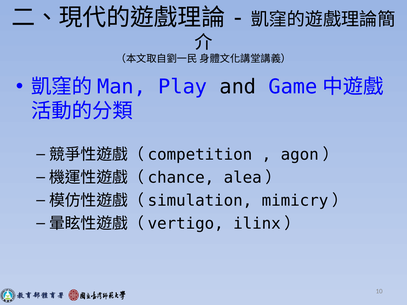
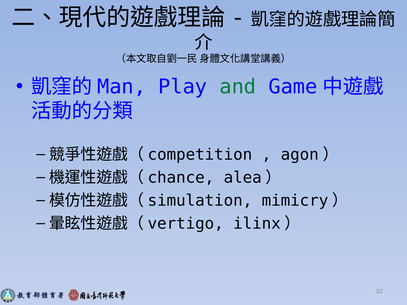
and colour: black -> green
